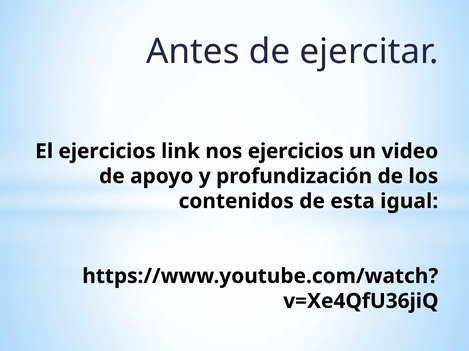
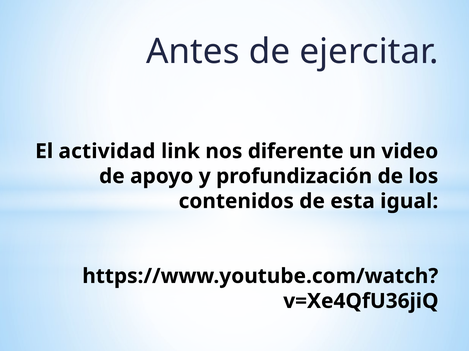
El ejercicios: ejercicios -> actividad
nos ejercicios: ejercicios -> diferente
